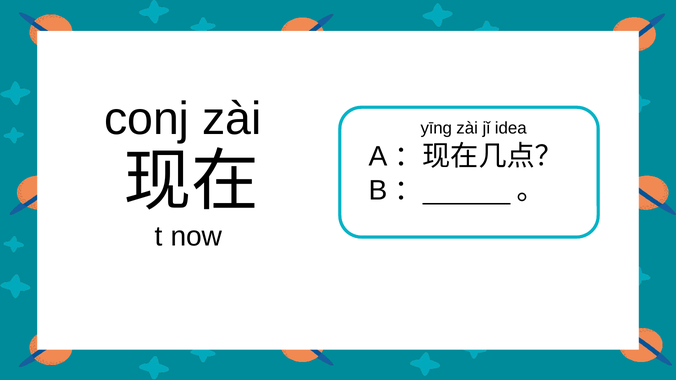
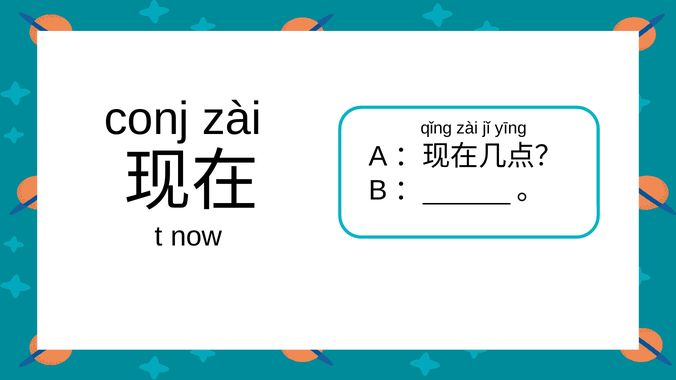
yīng: yīng -> qǐng
idea: idea -> yīng
